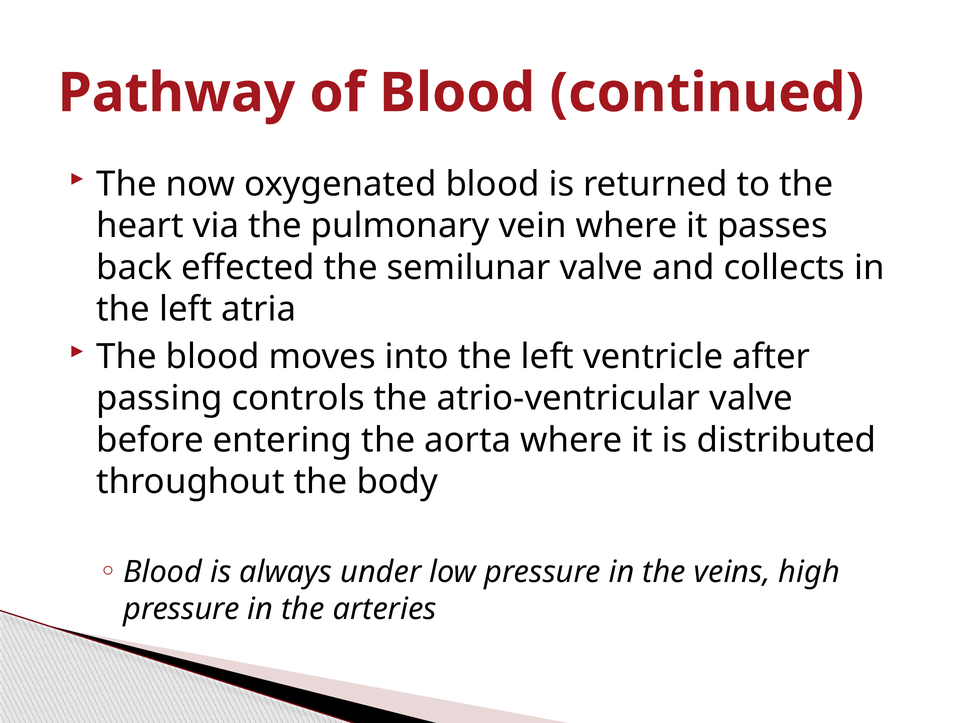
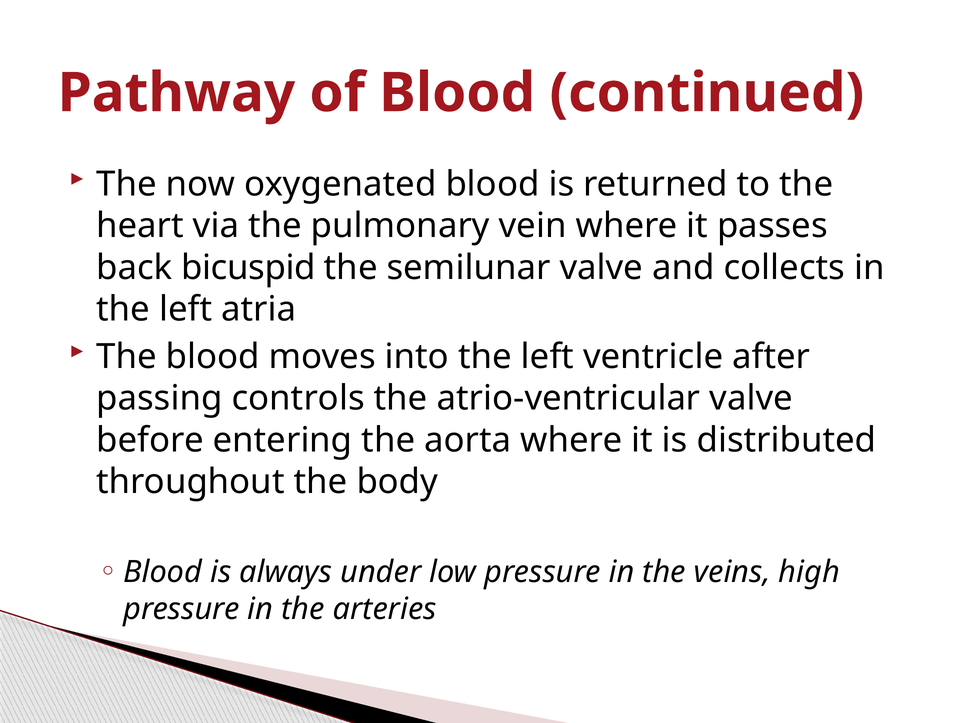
effected: effected -> bicuspid
